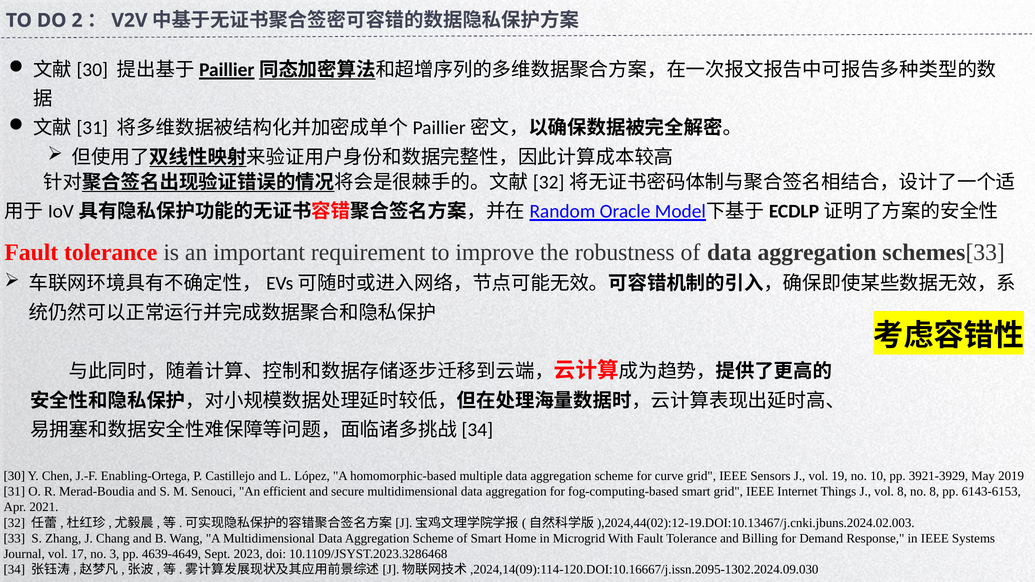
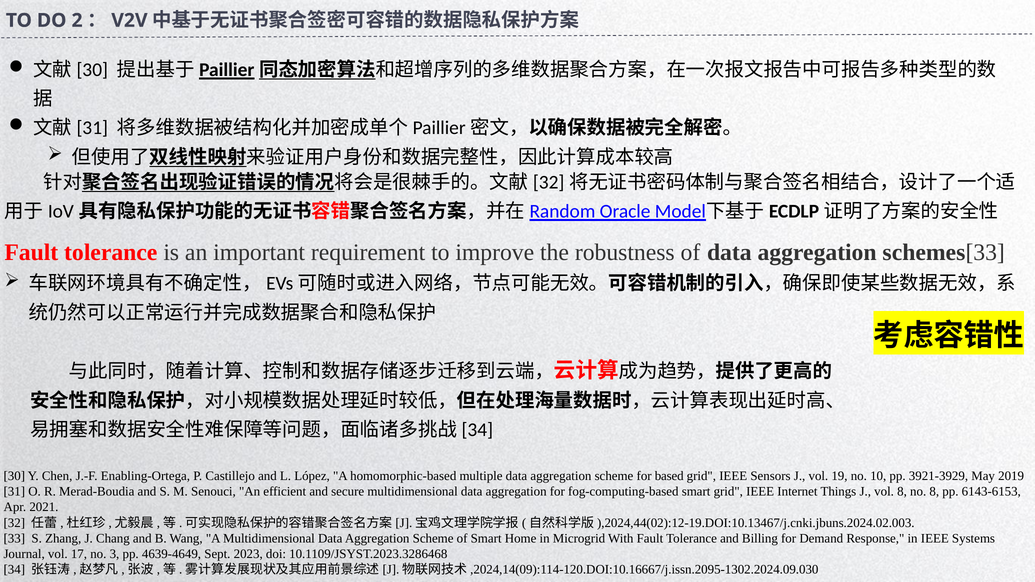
curve: curve -> based
